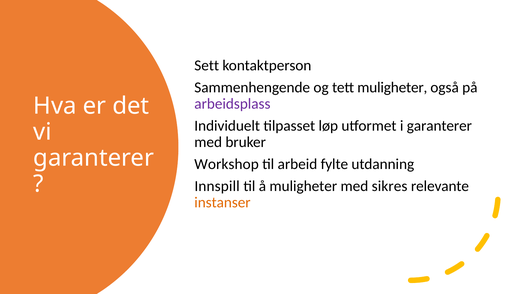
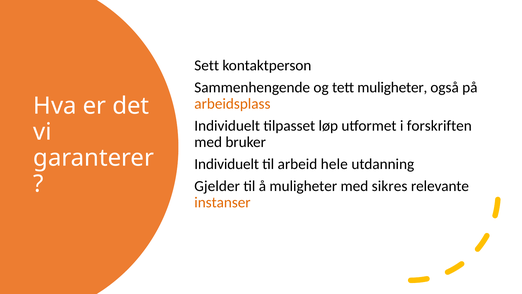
arbeidsplass colour: purple -> orange
i garanterer: garanterer -> forskriften
Workshop at (227, 164): Workshop -> Individuelt
fylte: fylte -> hele
Innspill: Innspill -> Gjelder
